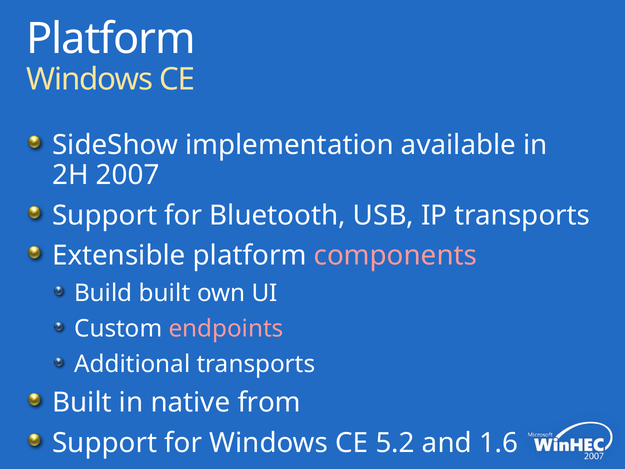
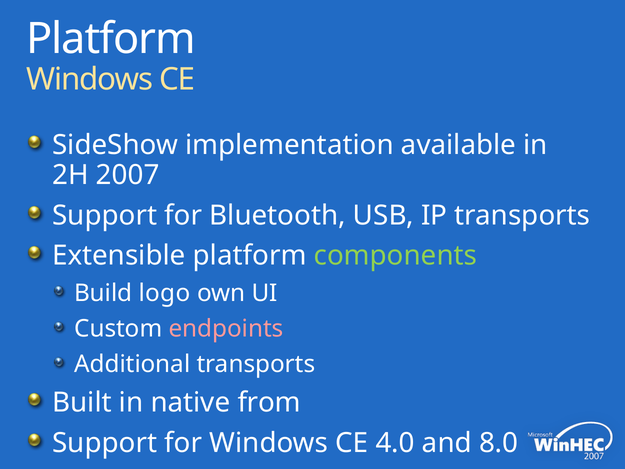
components colour: pink -> light green
Build built: built -> logo
5.2: 5.2 -> 4.0
1.6: 1.6 -> 8.0
